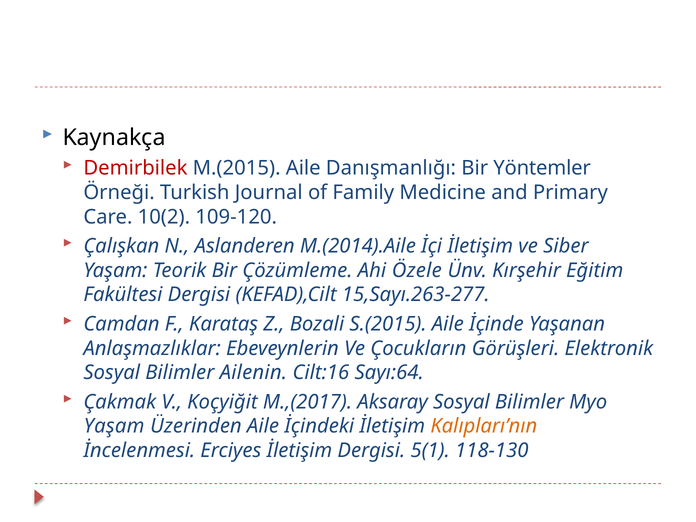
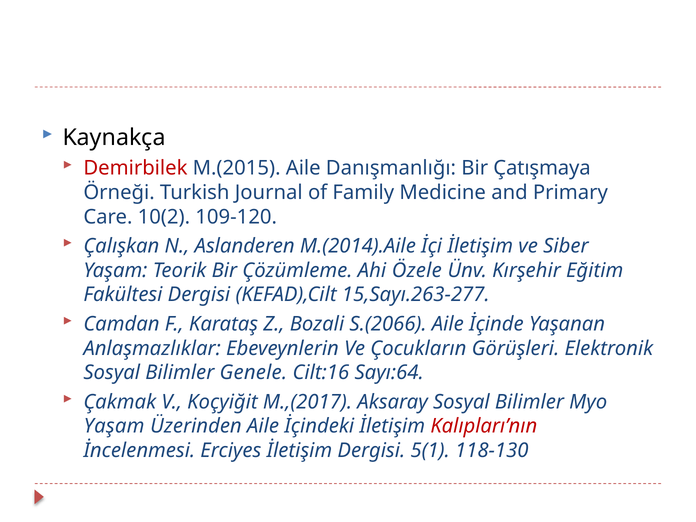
Yöntemler: Yöntemler -> Çatışmaya
S.(2015: S.(2015 -> S.(2066
Ailenin: Ailenin -> Genele
Kalıpları’nın colour: orange -> red
